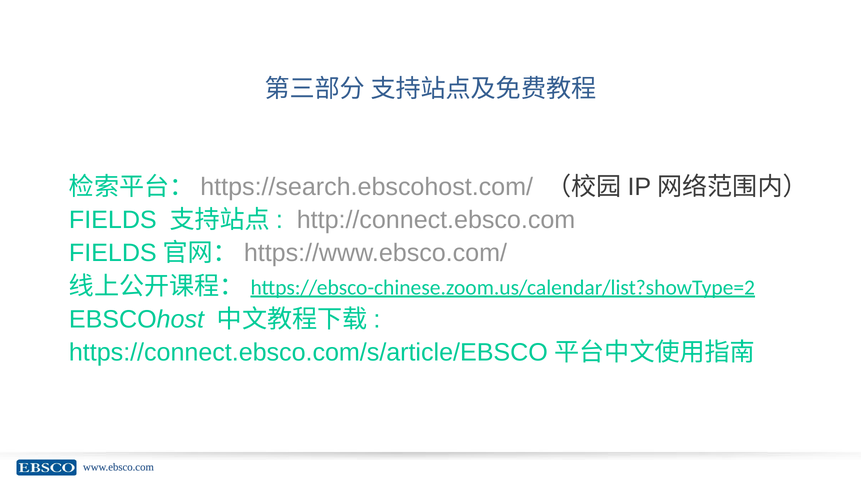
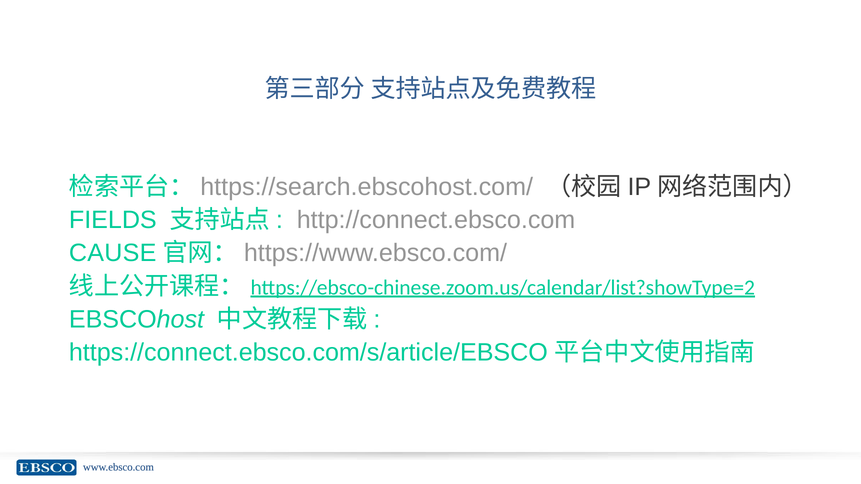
FIELDS at (113, 253): FIELDS -> CAUSE
